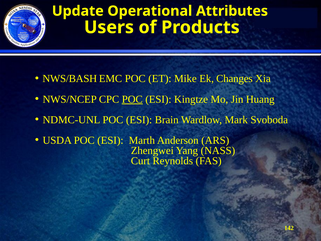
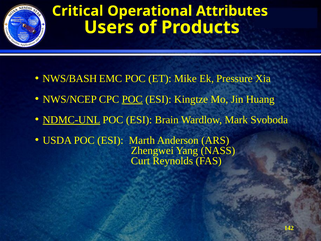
Update: Update -> Critical
Changes: Changes -> Pressure
NDMC-UNL underline: none -> present
